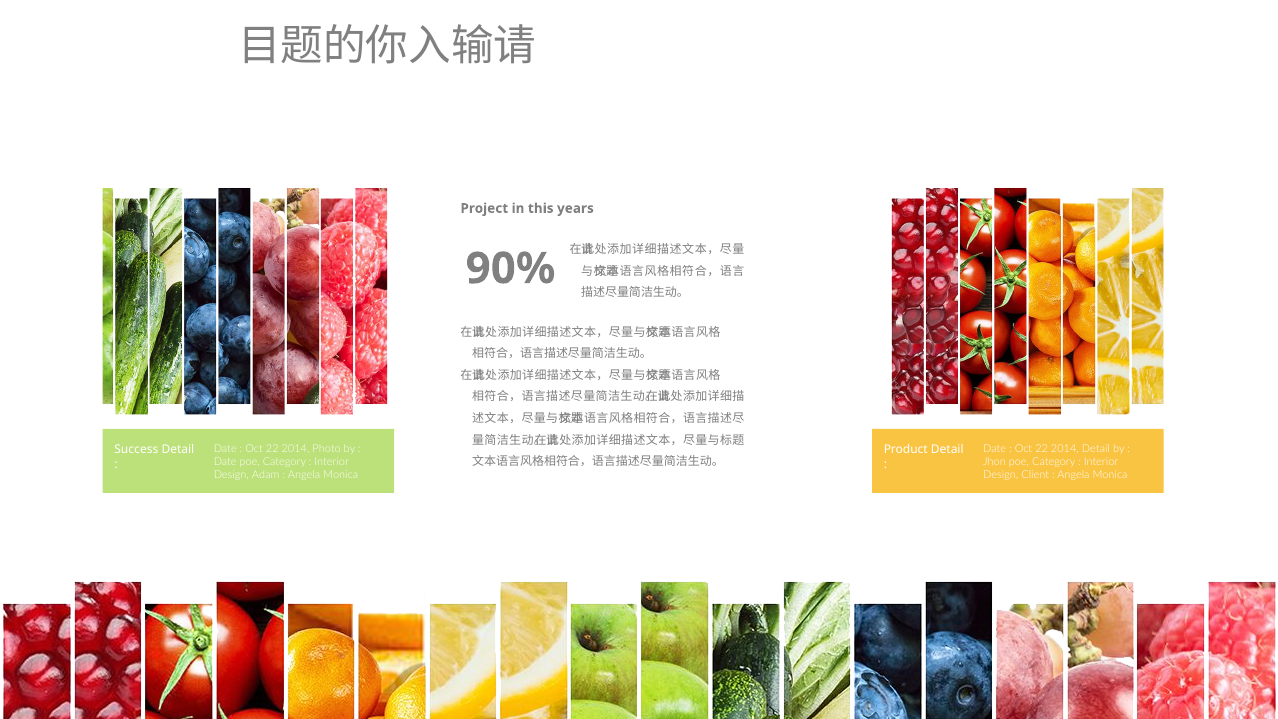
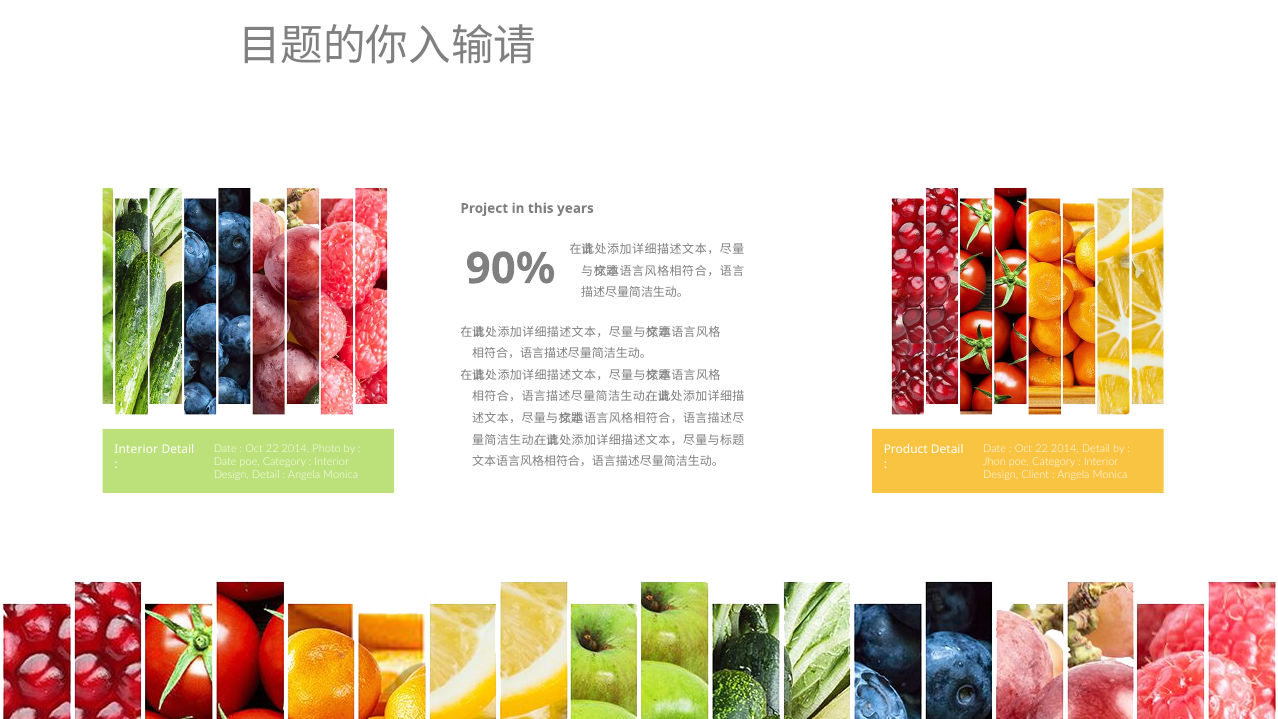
Success at (136, 450): Success -> Interior
Design Adam: Adam -> Detail
